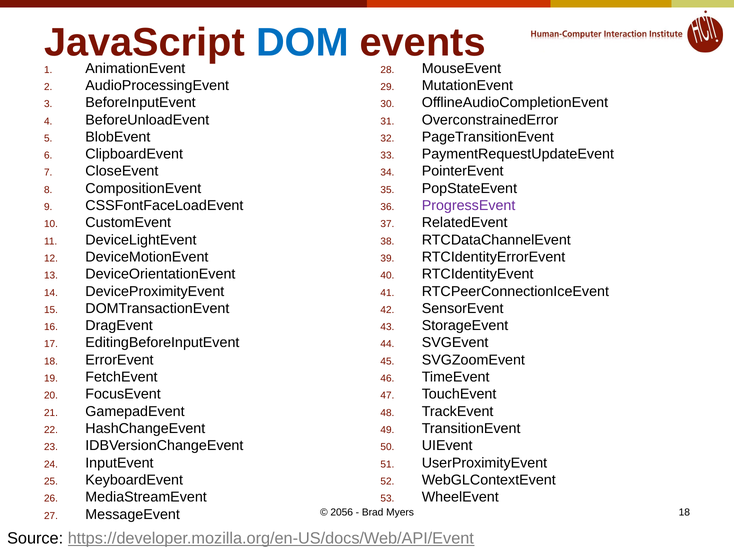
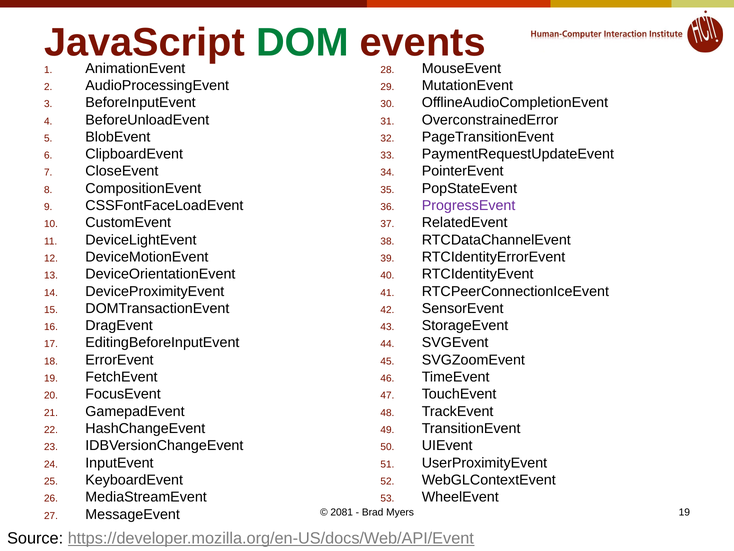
DOM colour: blue -> green
2056: 2056 -> 2081
Myers 18: 18 -> 19
